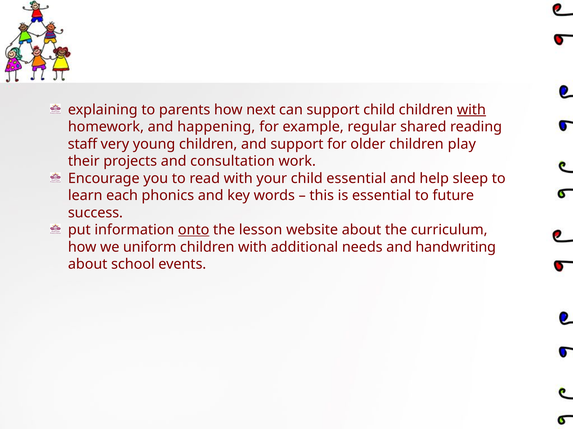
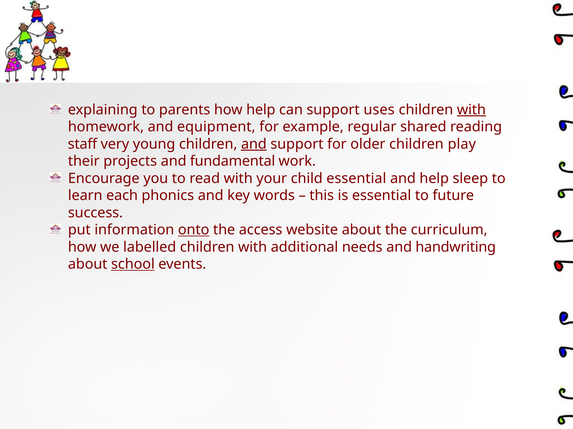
how next: next -> help
support child: child -> uses
happening: happening -> equipment
and at (254, 144) underline: none -> present
consultation: consultation -> fundamental
lesson: lesson -> access
uniform: uniform -> labelled
school underline: none -> present
